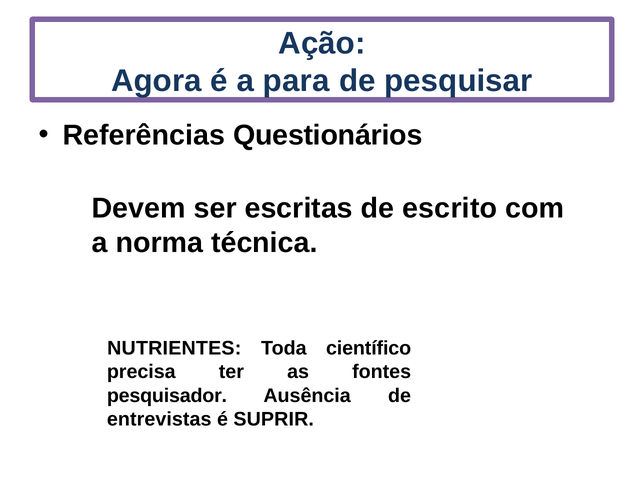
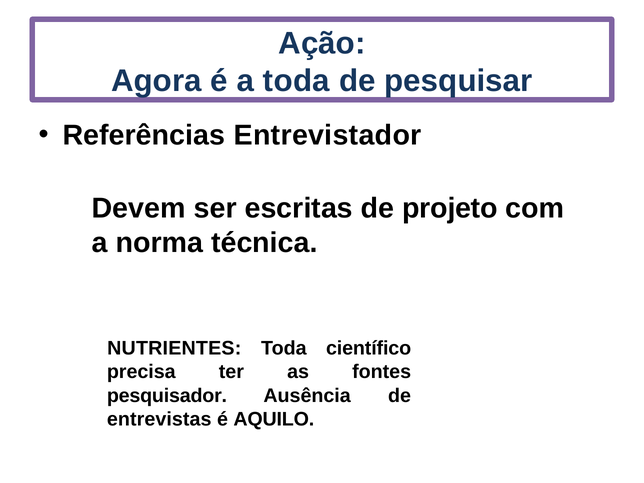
a para: para -> toda
Questionários: Questionários -> Entrevistador
escrito: escrito -> projeto
SUPRIR: SUPRIR -> AQUILO
